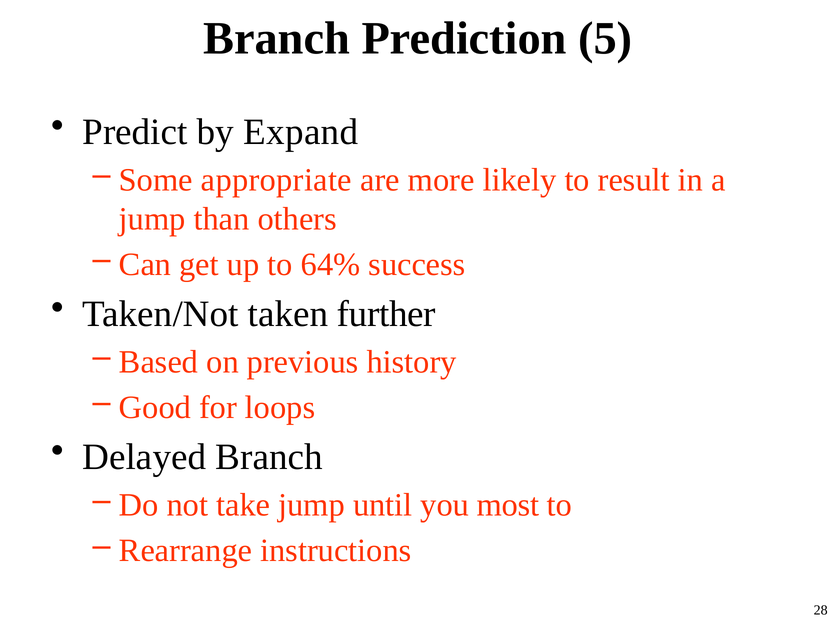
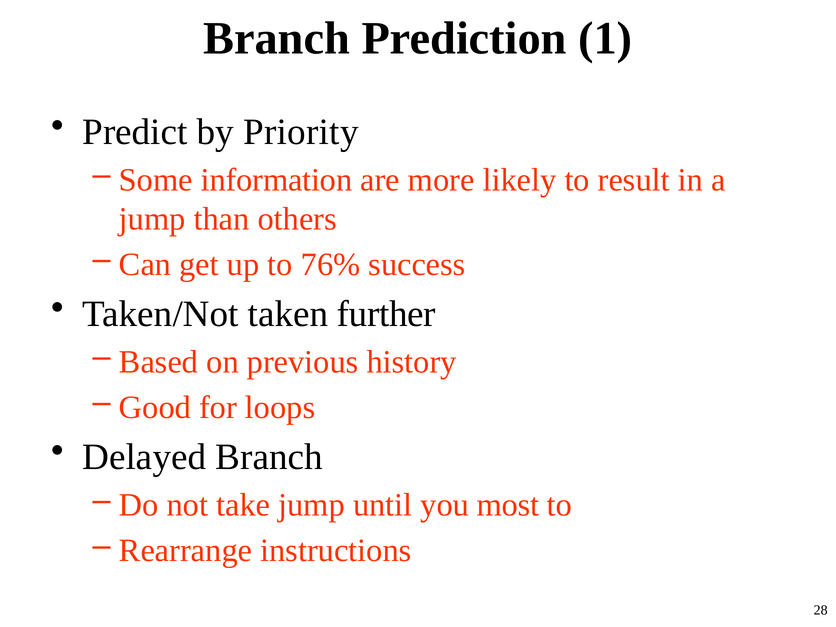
5: 5 -> 1
Expand: Expand -> Priority
appropriate: appropriate -> information
64%: 64% -> 76%
